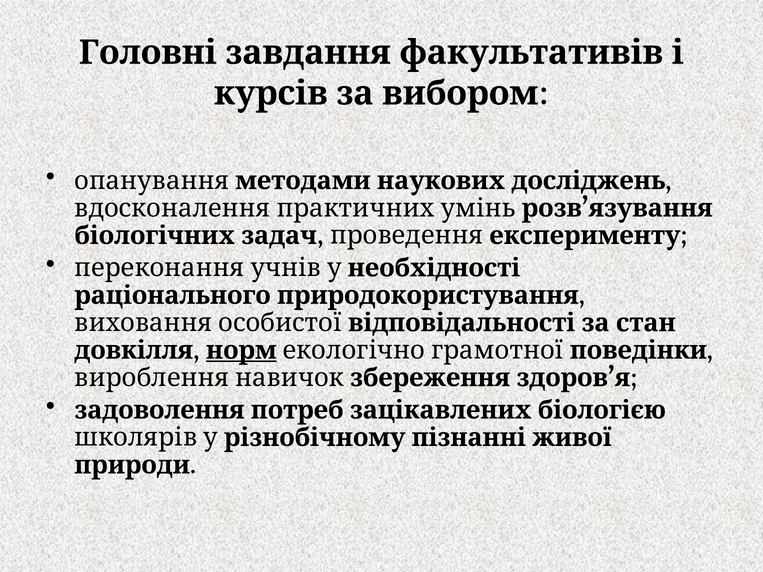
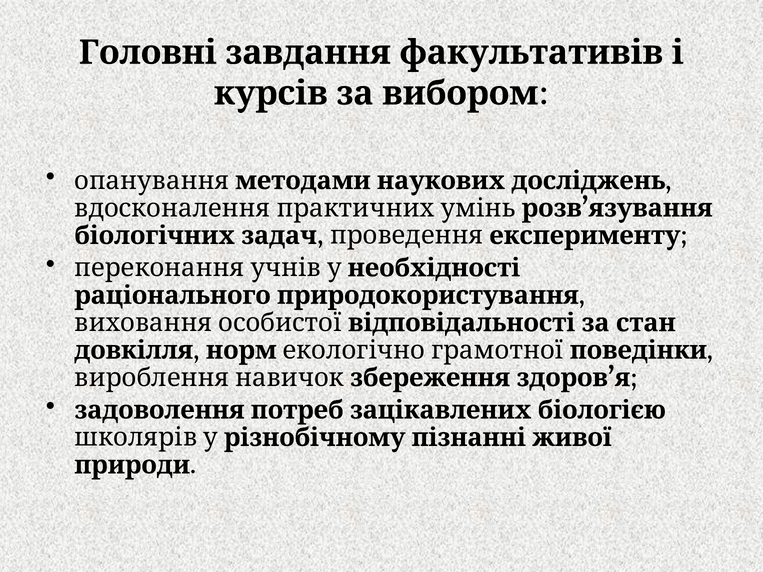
норм underline: present -> none
